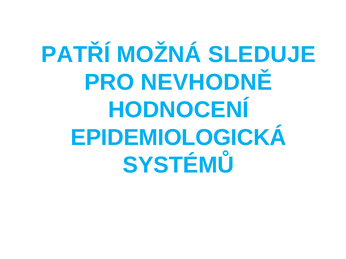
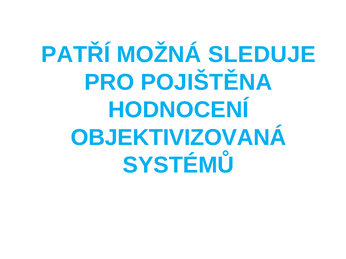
NEVHODNĚ: NEVHODNĚ -> POJIŠTĚNA
EPIDEMIOLOGICKÁ: EPIDEMIOLOGICKÁ -> OBJEKTIVIZOVANÁ
